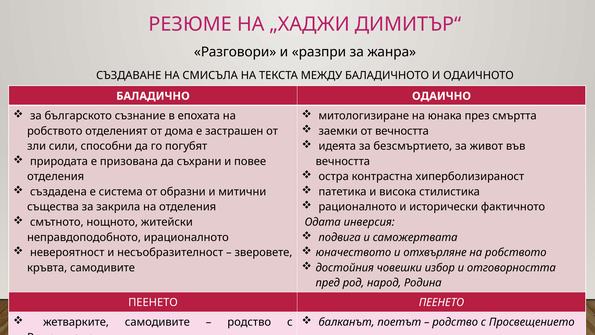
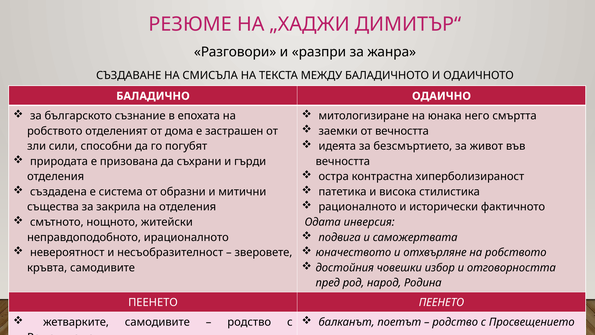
през: през -> него
повее: повее -> гърди
